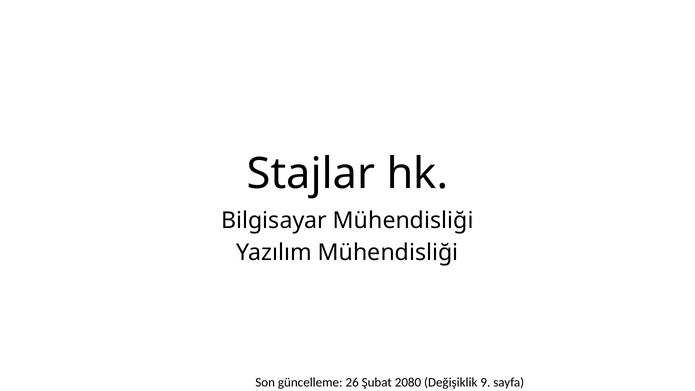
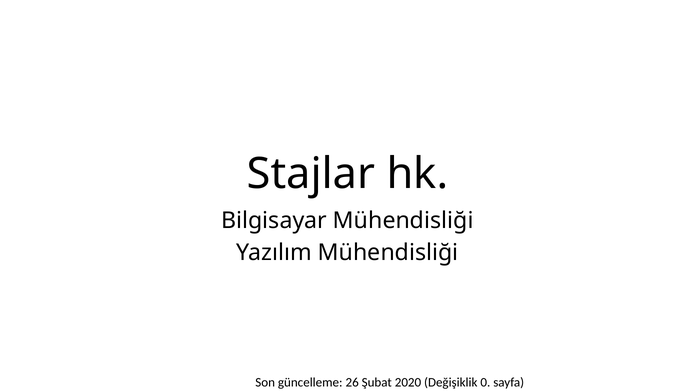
2080: 2080 -> 2020
9: 9 -> 0
